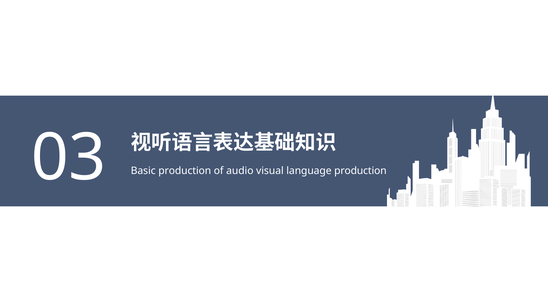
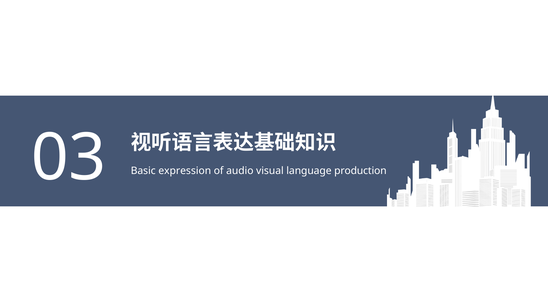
Basic production: production -> expression
